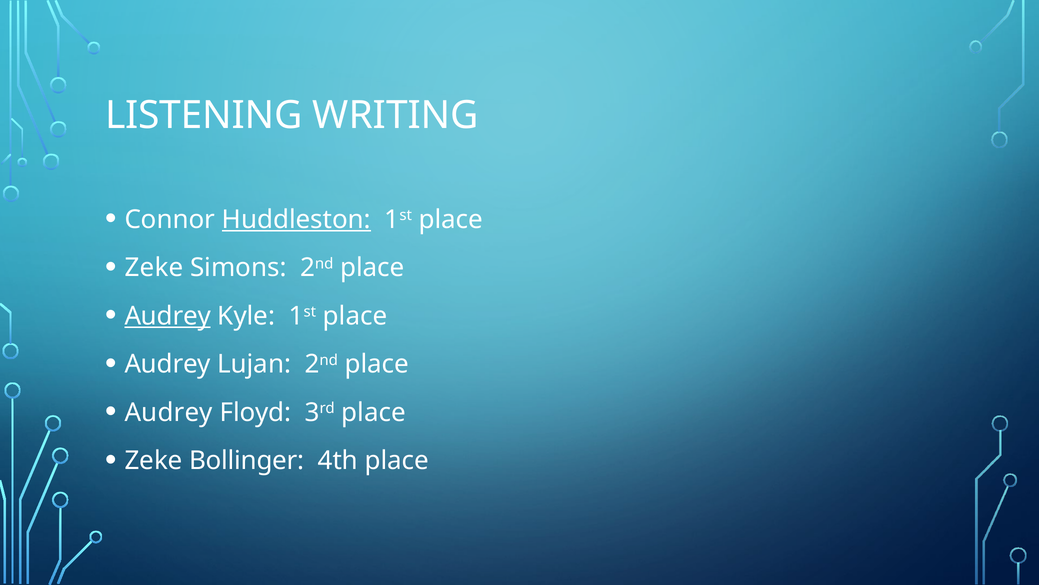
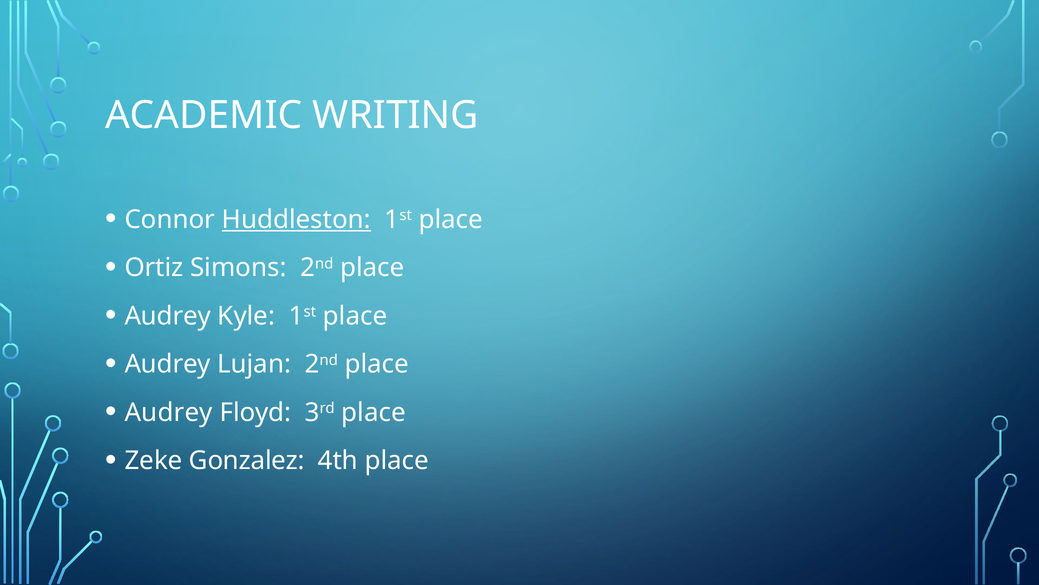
LISTENING: LISTENING -> ACADEMIC
Zeke at (154, 267): Zeke -> Ortiz
Audrey at (168, 316) underline: present -> none
Bollinger: Bollinger -> Gonzalez
